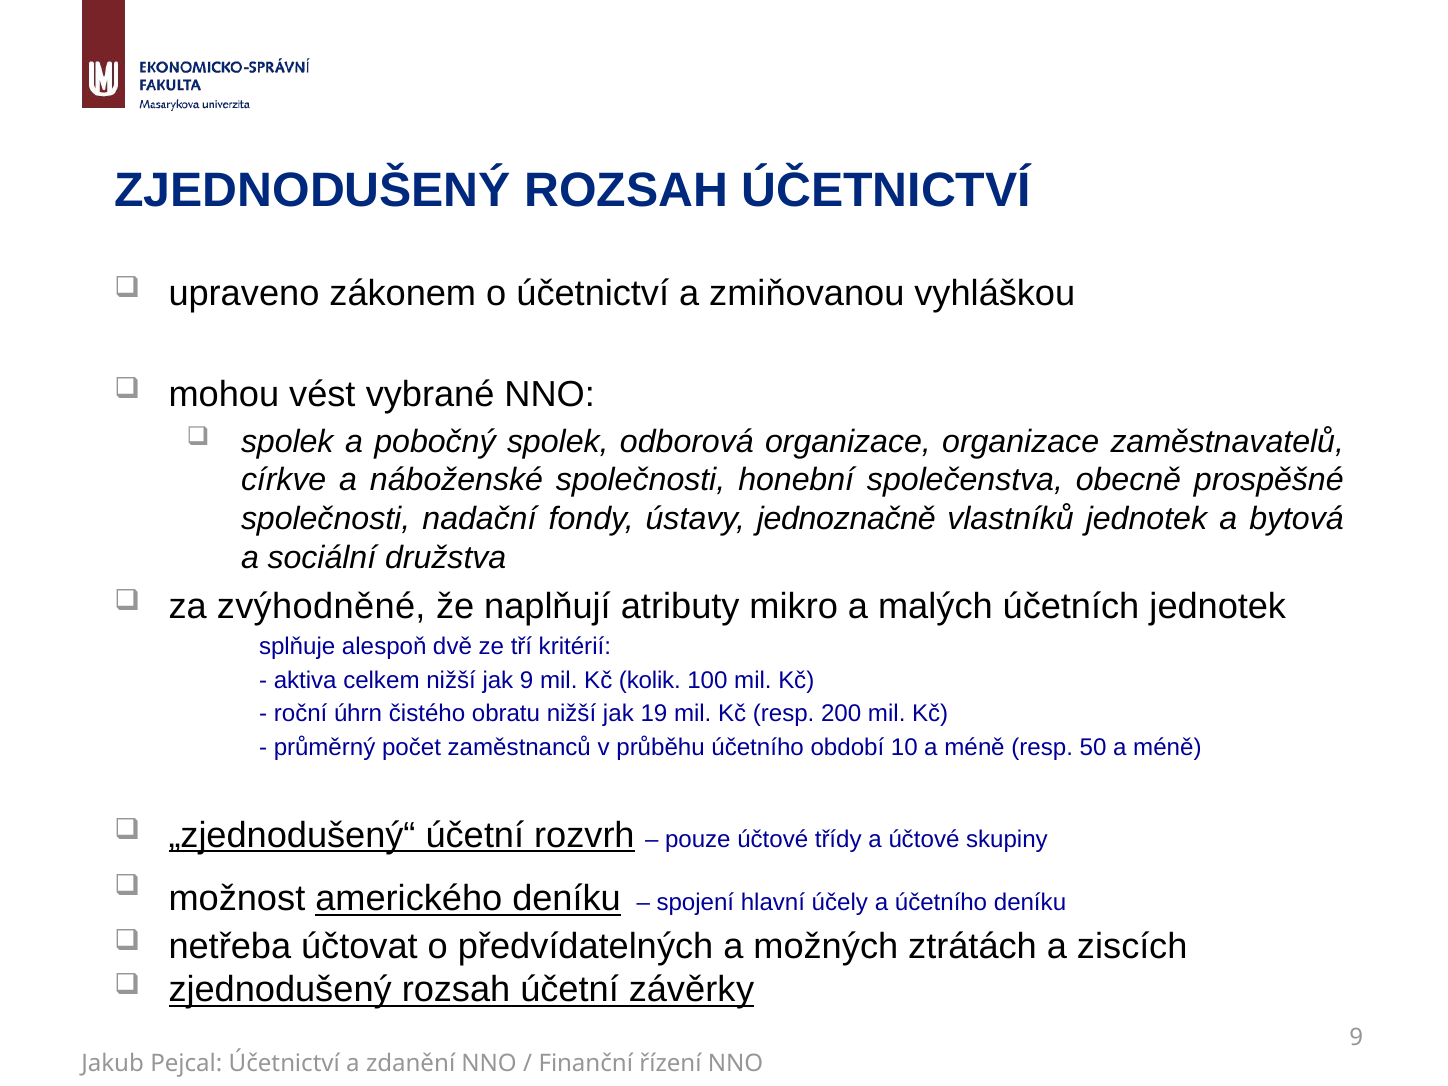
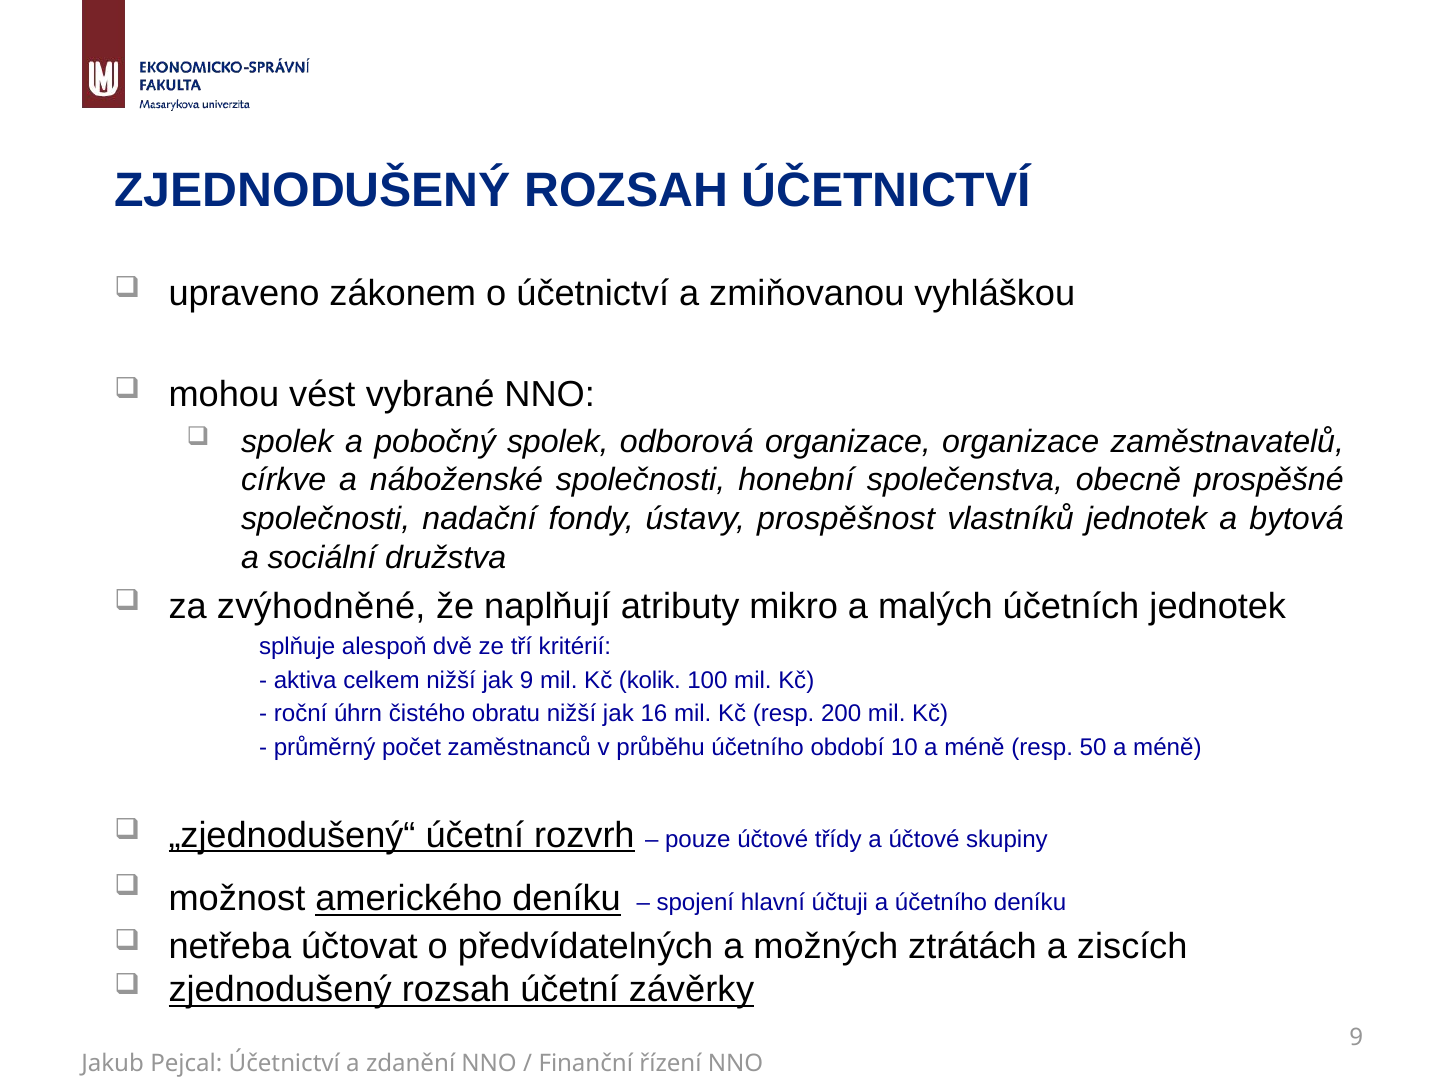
jednoznačně: jednoznačně -> prospěšnost
19: 19 -> 16
účely: účely -> účtuji
